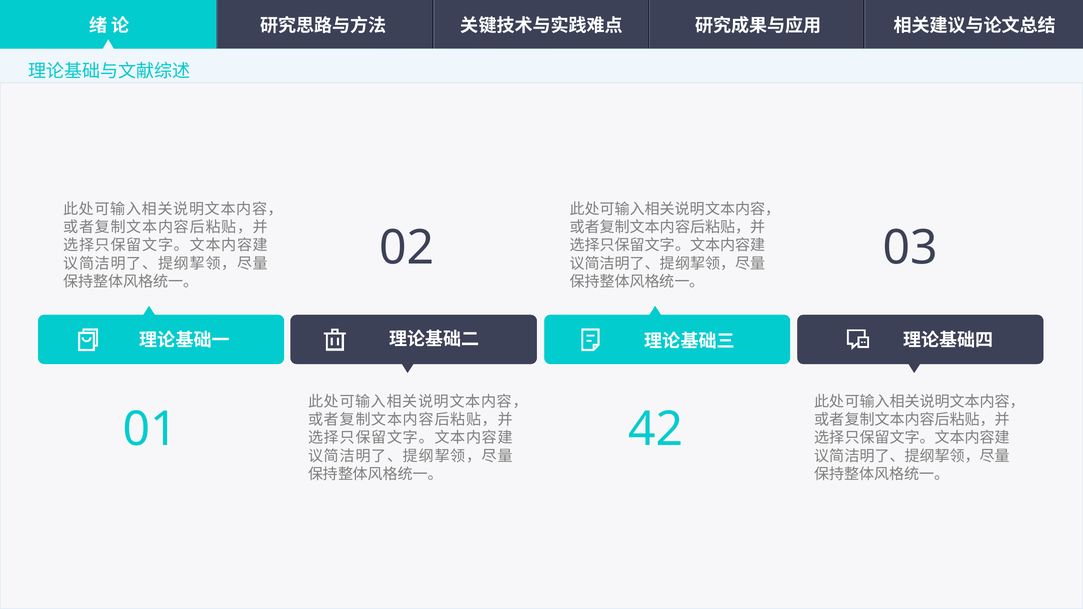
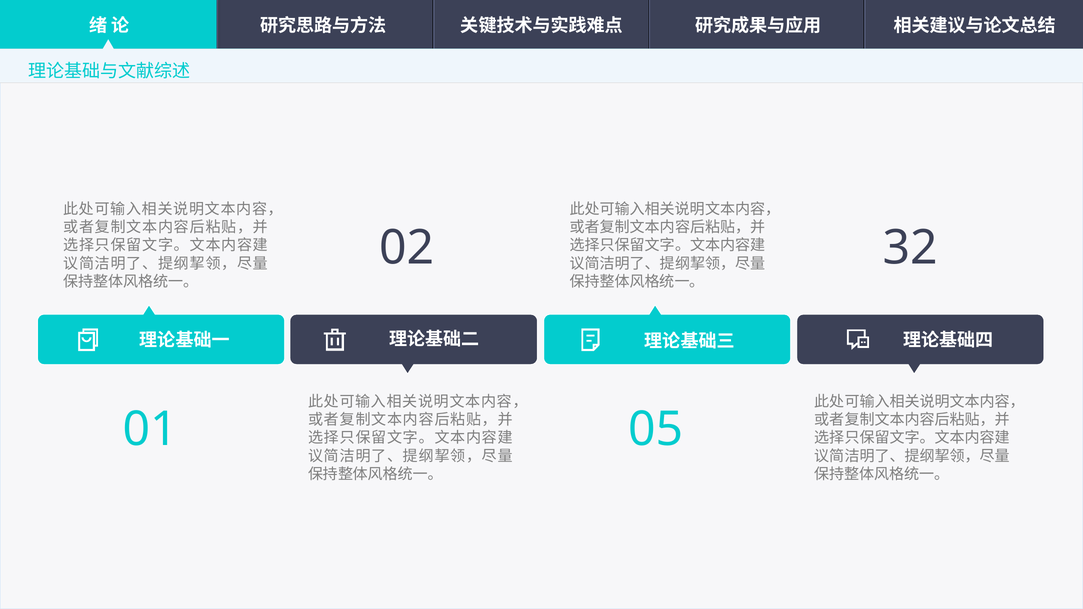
03: 03 -> 32
42: 42 -> 05
